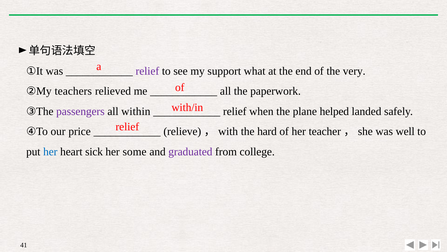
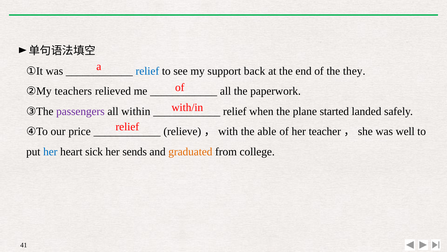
relief at (147, 71) colour: purple -> blue
what: what -> back
very: very -> they
helped: helped -> started
hard: hard -> able
some: some -> sends
graduated colour: purple -> orange
